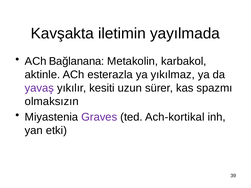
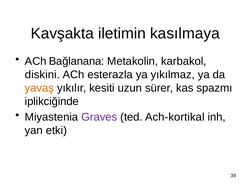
yayılmada: yayılmada -> kasılmaya
aktinle: aktinle -> diskini
yavaş colour: purple -> orange
olmaksızın: olmaksızın -> iplikciğinde
